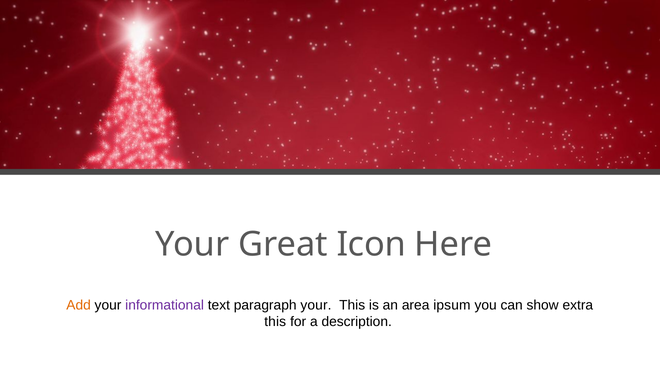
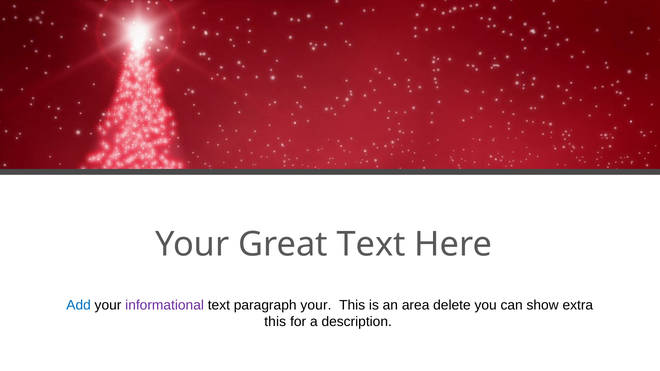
Great Icon: Icon -> Text
Add colour: orange -> blue
ipsum: ipsum -> delete
